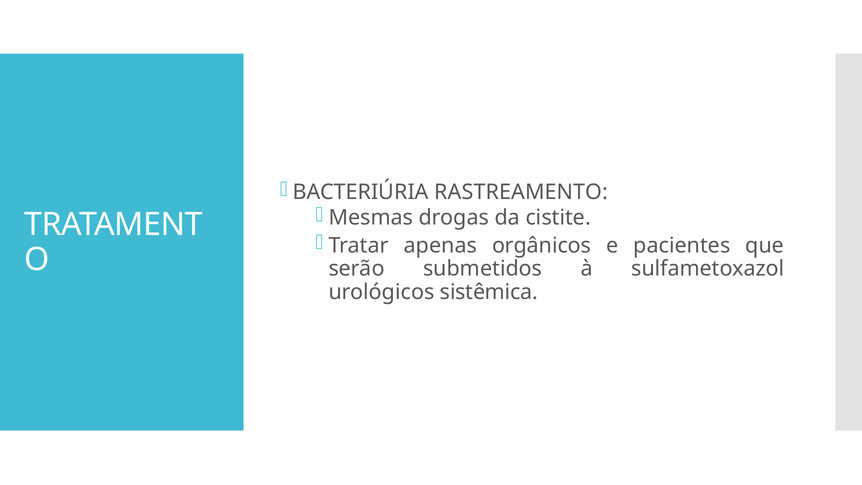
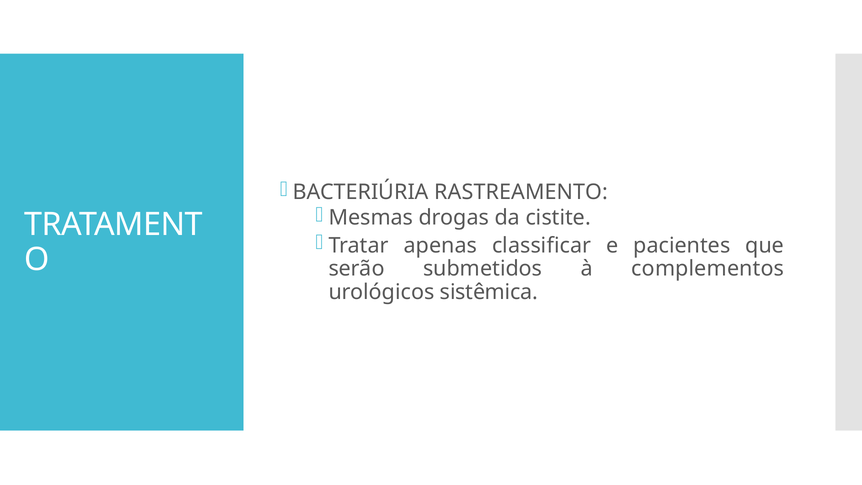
orgânicos: orgânicos -> classificar
sulfametoxazol: sulfametoxazol -> complementos
